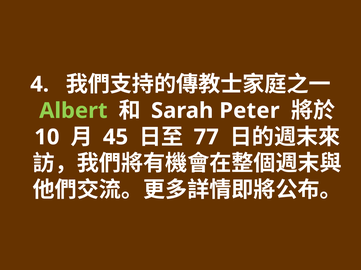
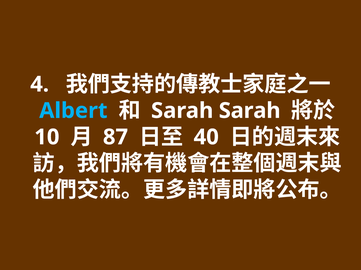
Albert colour: light green -> light blue
Sarah Peter: Peter -> Sarah
45: 45 -> 87
77: 77 -> 40
